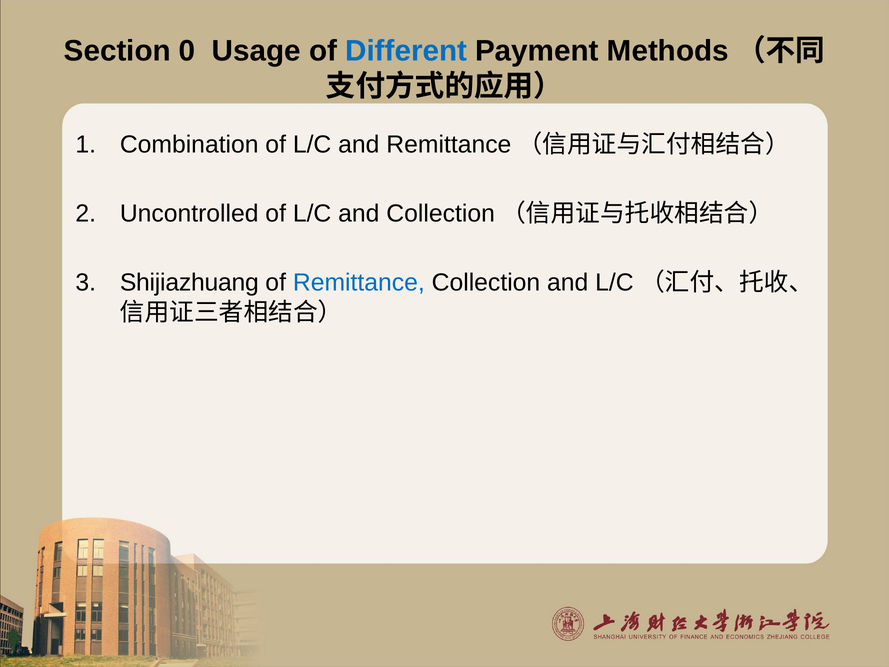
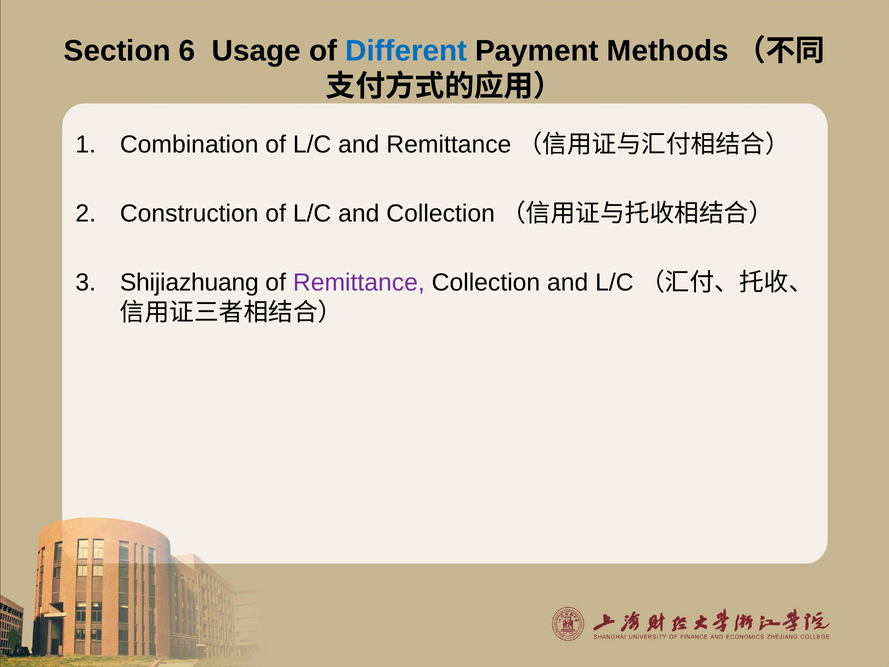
0: 0 -> 6
Uncontrolled: Uncontrolled -> Construction
Remittance at (359, 283) colour: blue -> purple
